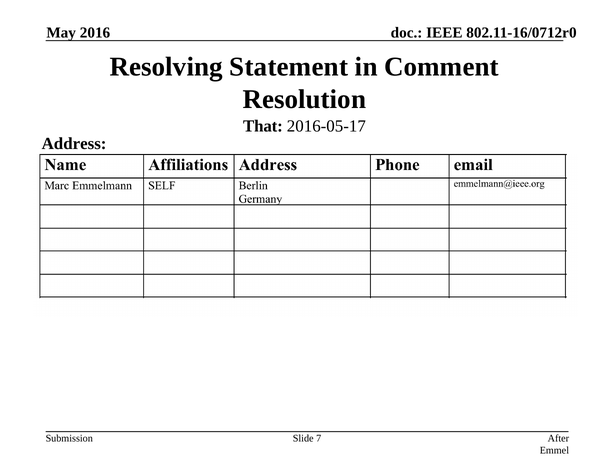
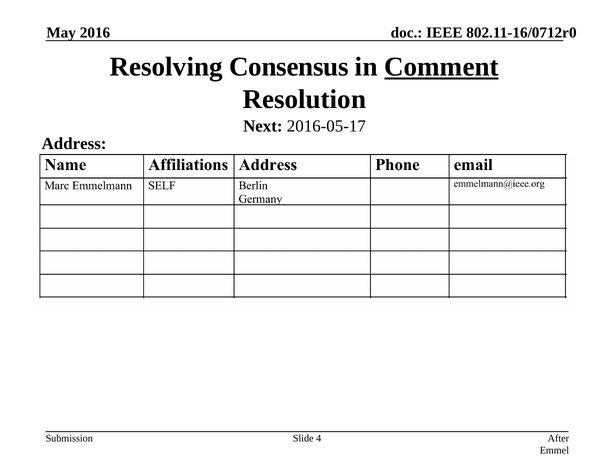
Statement: Statement -> Consensus
Comment underline: none -> present
That: That -> Next
7: 7 -> 4
